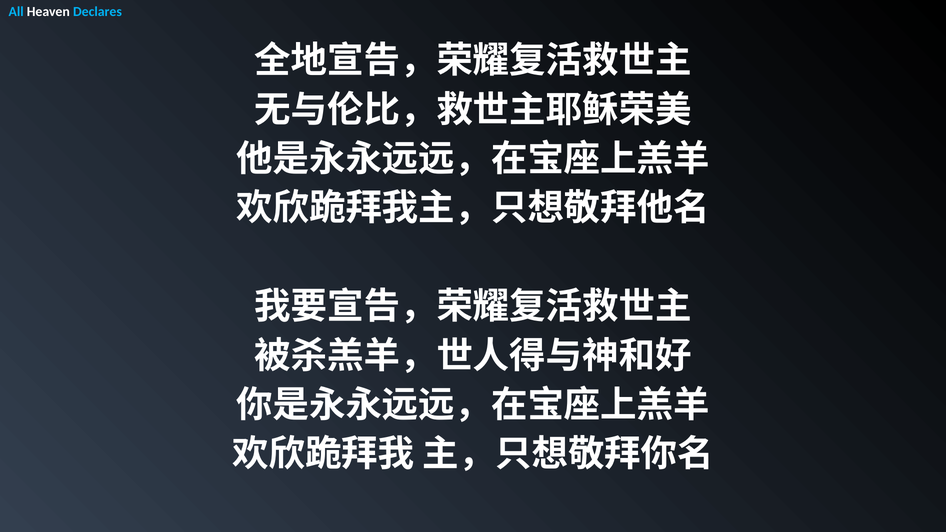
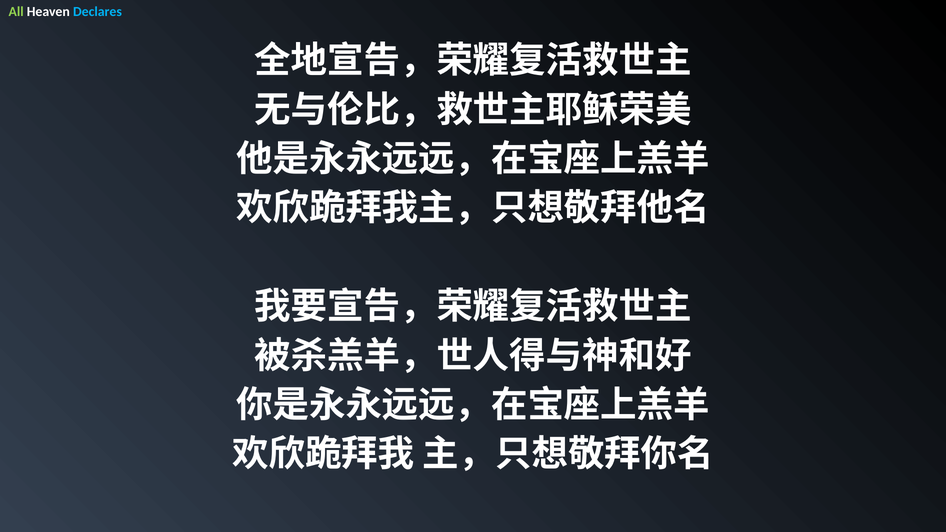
All colour: light blue -> light green
